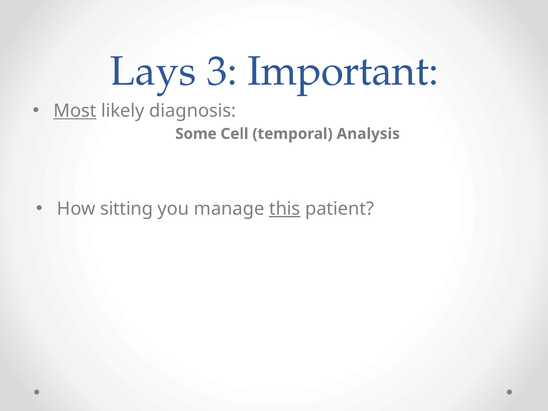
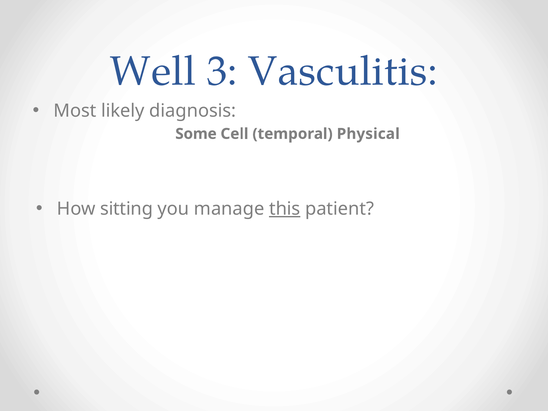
Lays: Lays -> Well
Important: Important -> Vasculitis
Most underline: present -> none
Analysis: Analysis -> Physical
